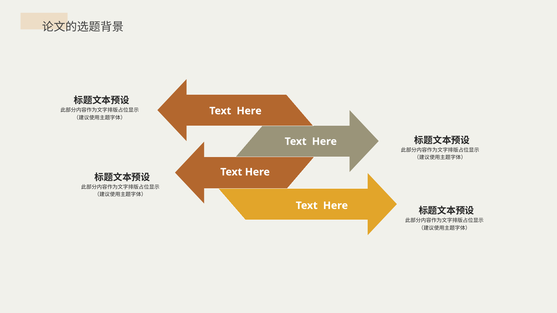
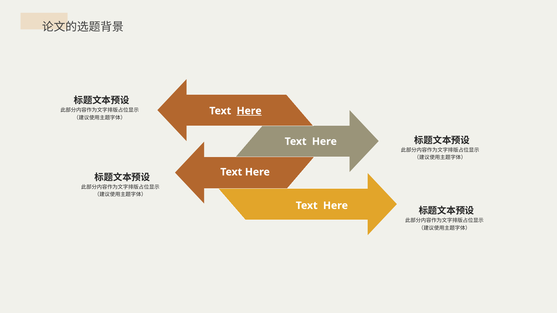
Here at (249, 111) underline: none -> present
